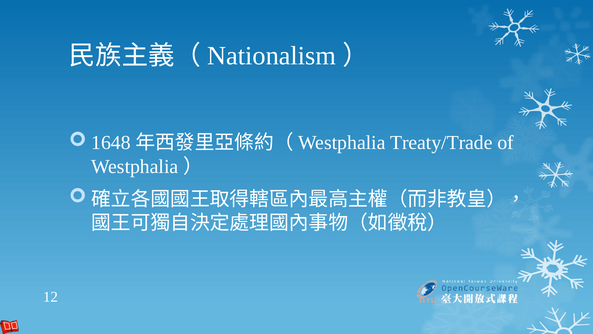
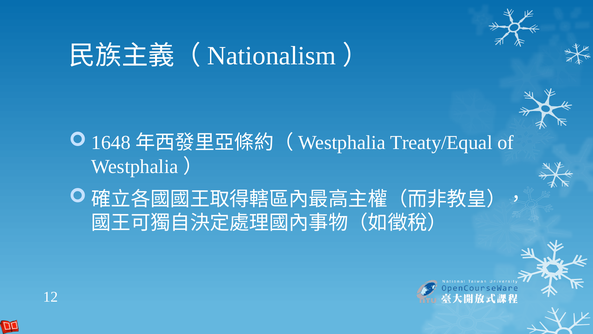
Treaty/Trade: Treaty/Trade -> Treaty/Equal
